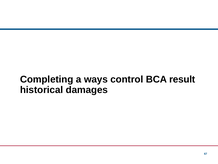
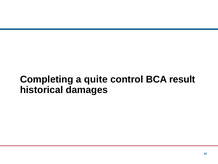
ways: ways -> quite
